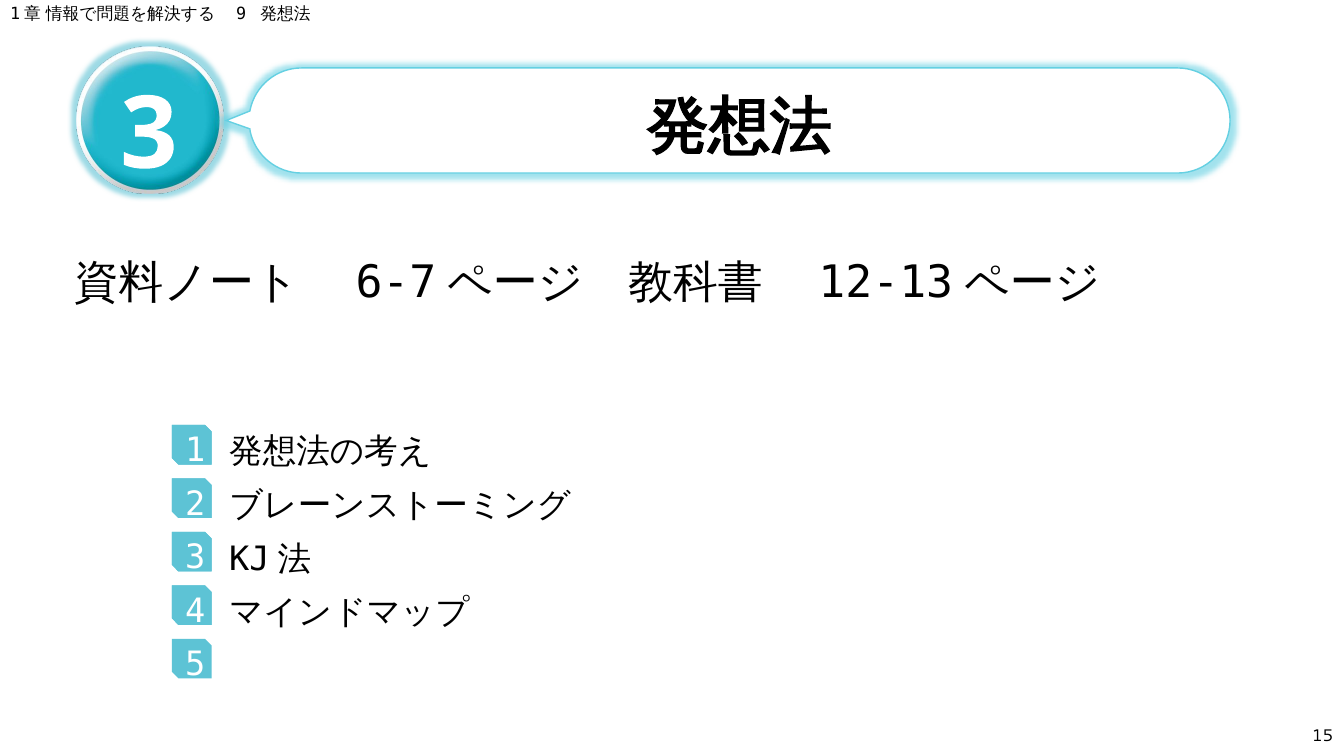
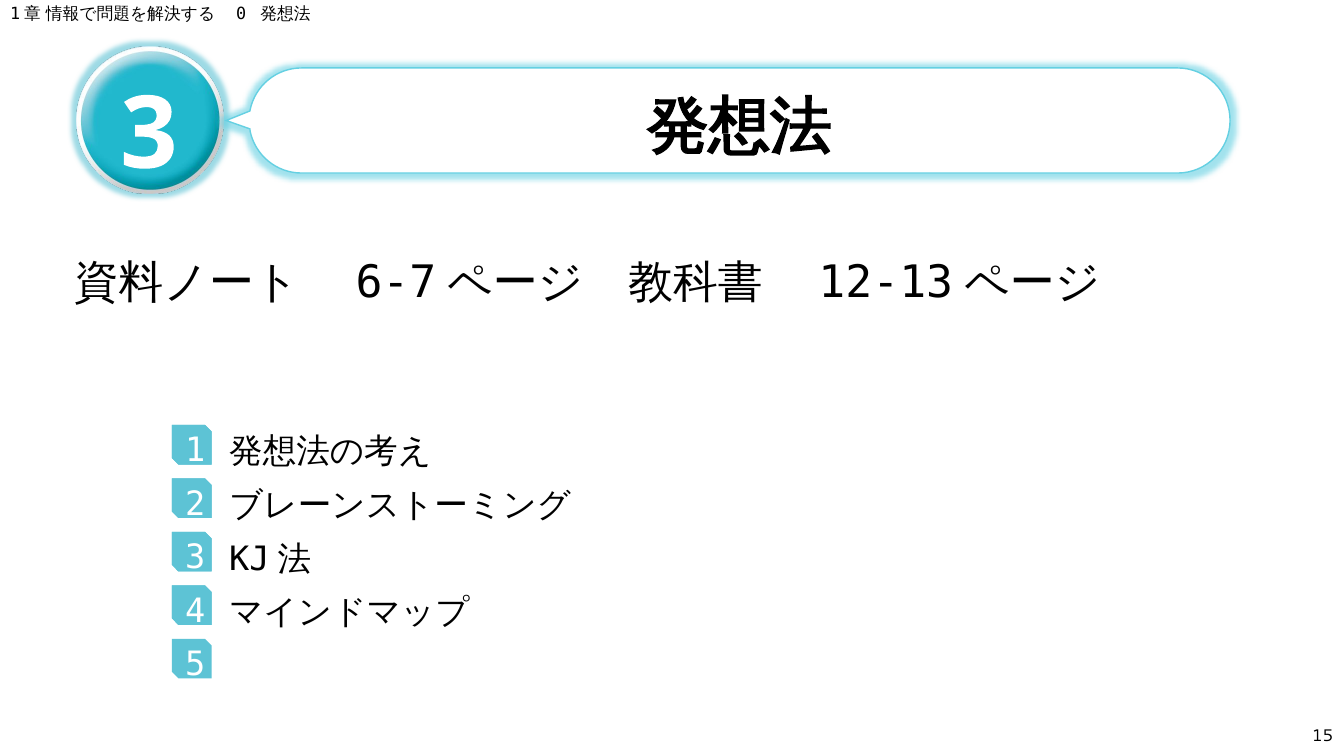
9: 9 -> 0
